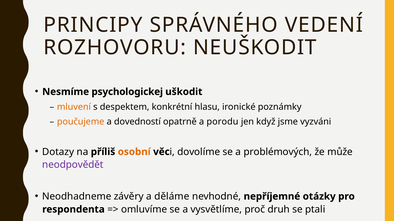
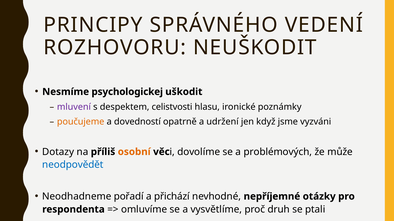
mluvení colour: orange -> purple
konkrétní: konkrétní -> celistvosti
porodu: porodu -> udržení
neodpovědět colour: purple -> blue
závěry: závěry -> pořadí
děláme: děláme -> přichází
